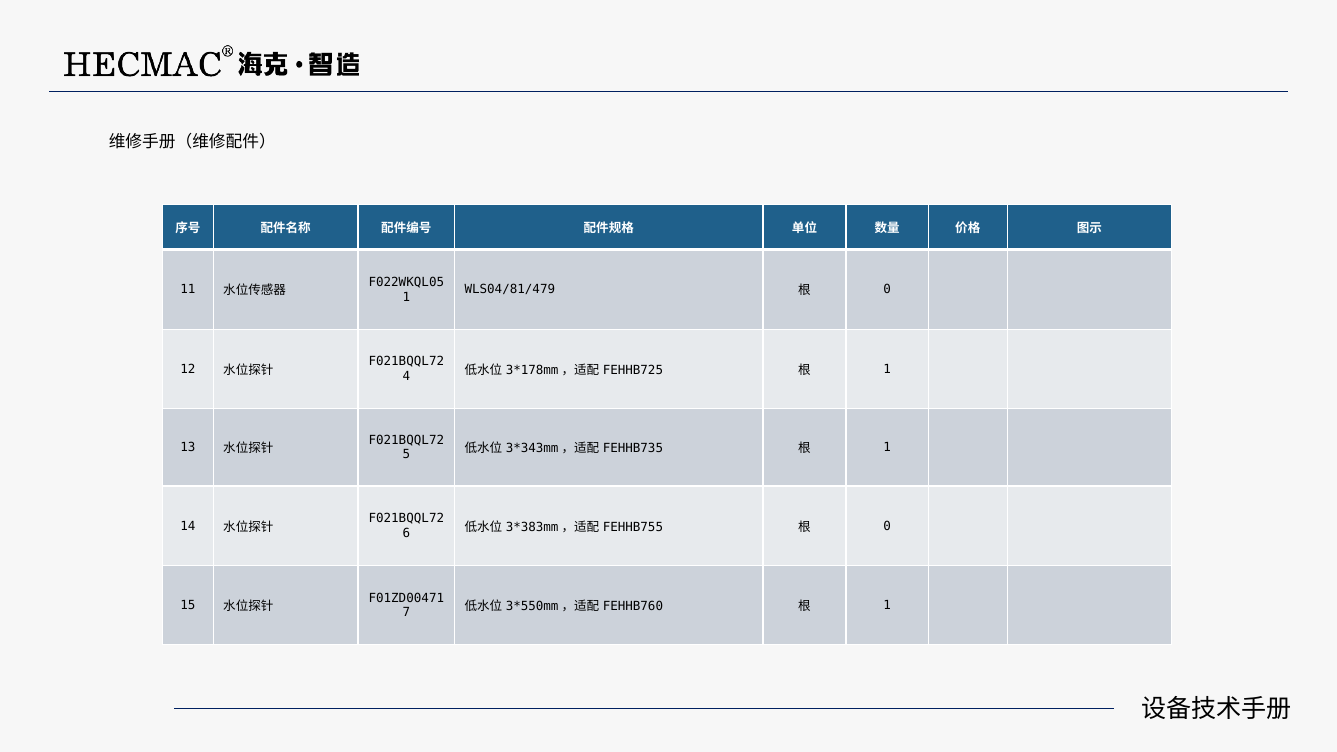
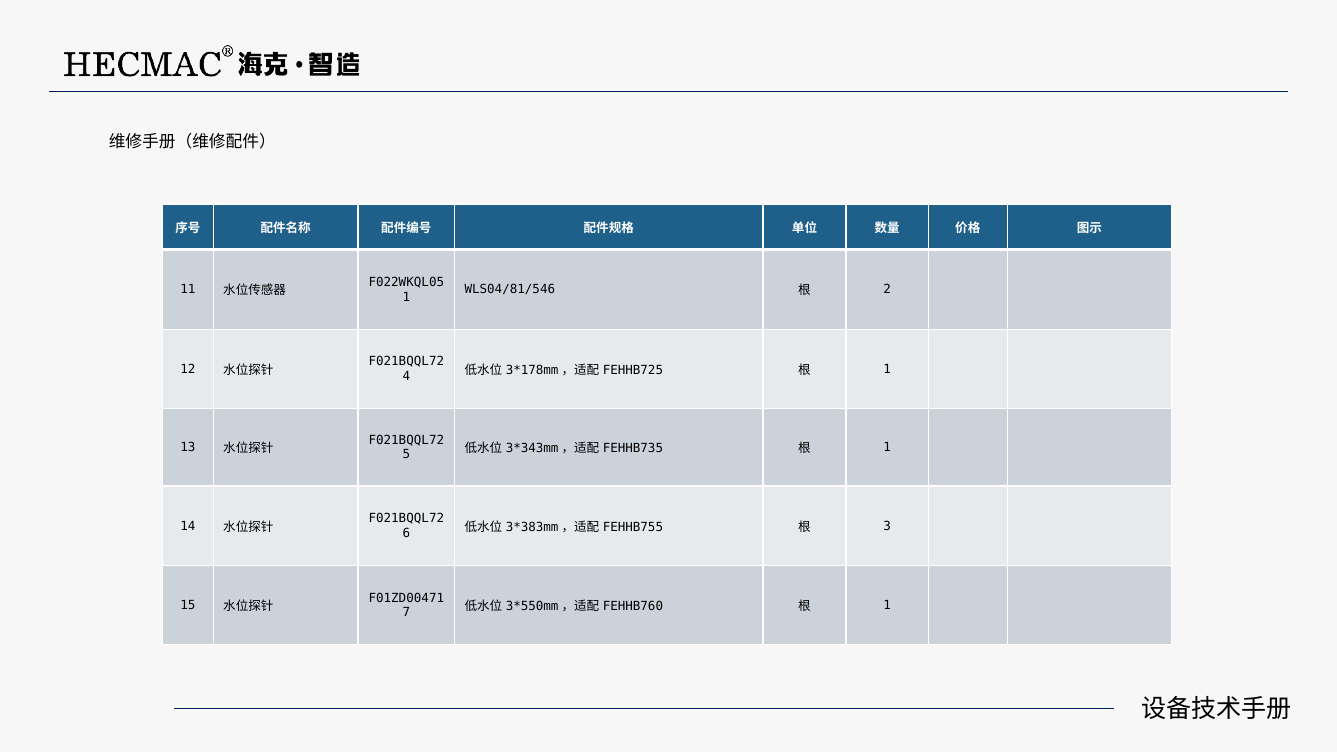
WLS04/81/479: WLS04/81/479 -> WLS04/81/546
0 at (887, 290): 0 -> 2
0 at (887, 526): 0 -> 3
